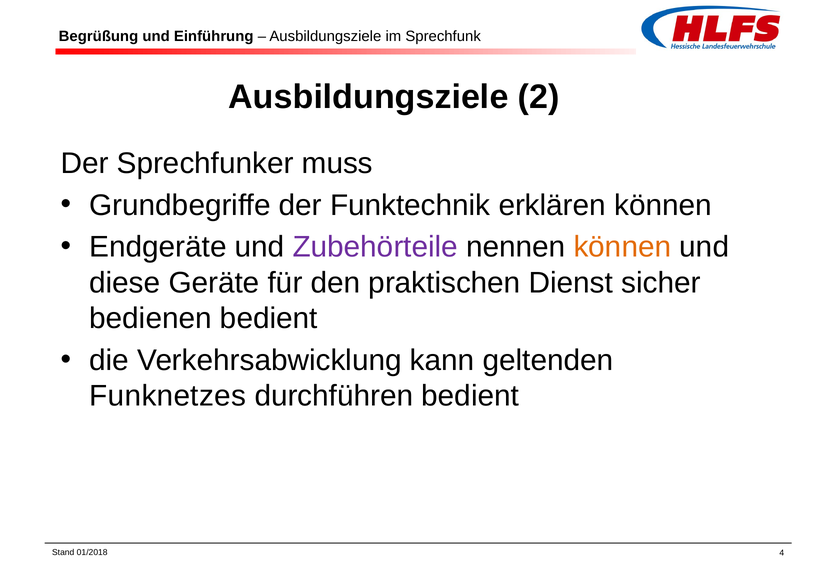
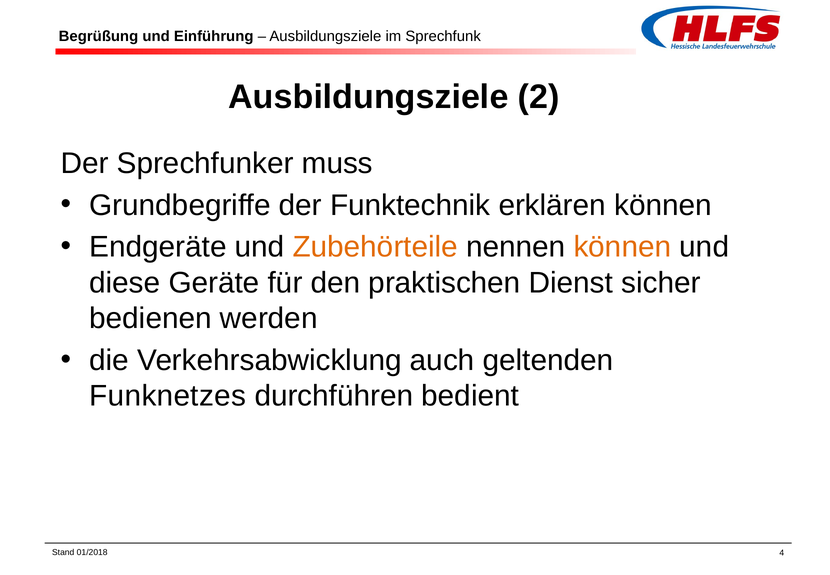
Zubehörteile colour: purple -> orange
bedienen bedient: bedient -> werden
kann: kann -> auch
